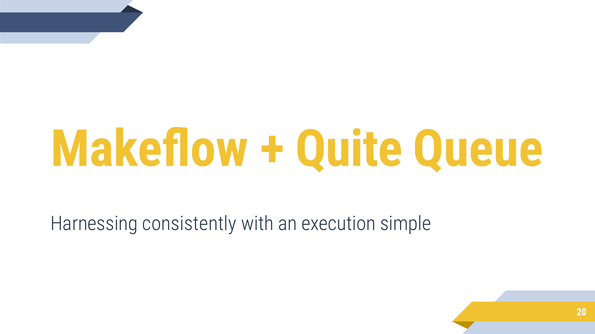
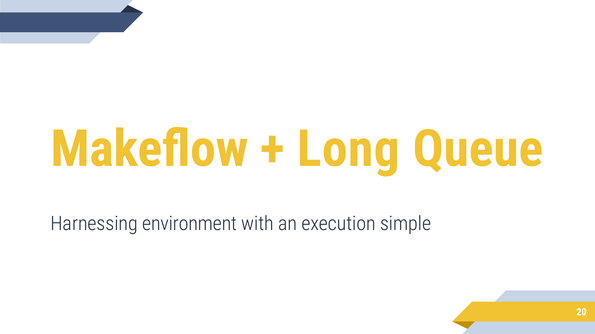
Quite: Quite -> Long
consistently: consistently -> environment
